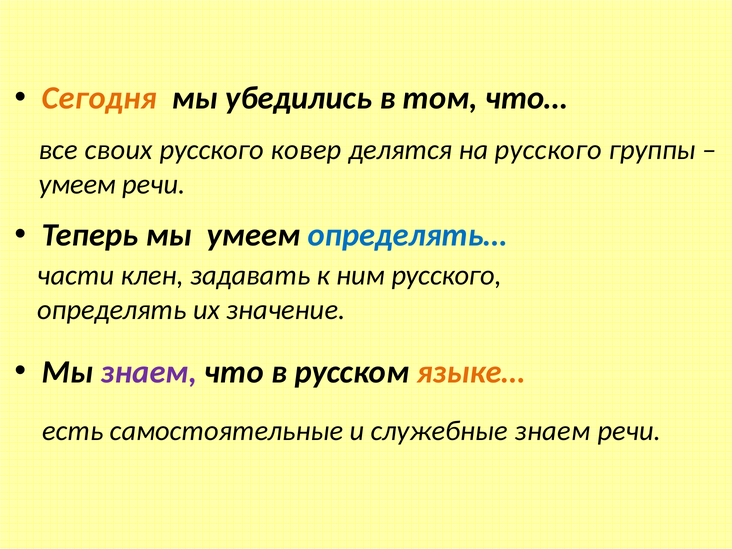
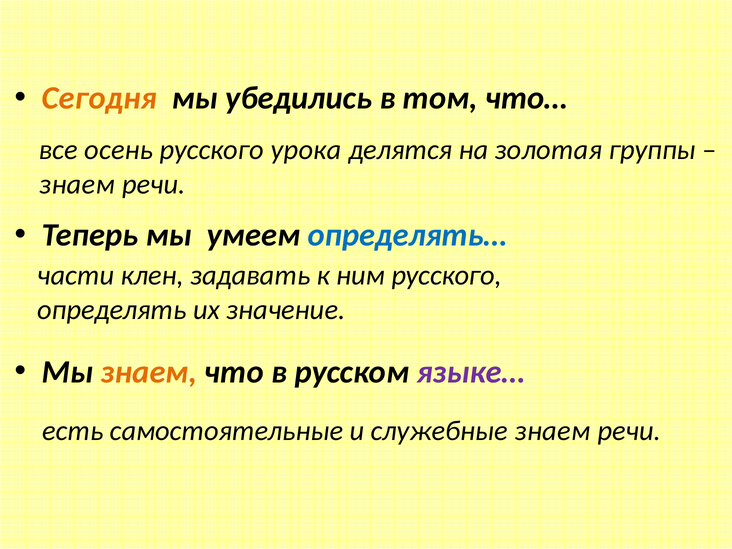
своих: своих -> осень
ковер: ковер -> урока
на русского: русского -> золотая
умеем at (77, 184): умеем -> знаем
знаем at (149, 372) colour: purple -> orange
языке… colour: orange -> purple
